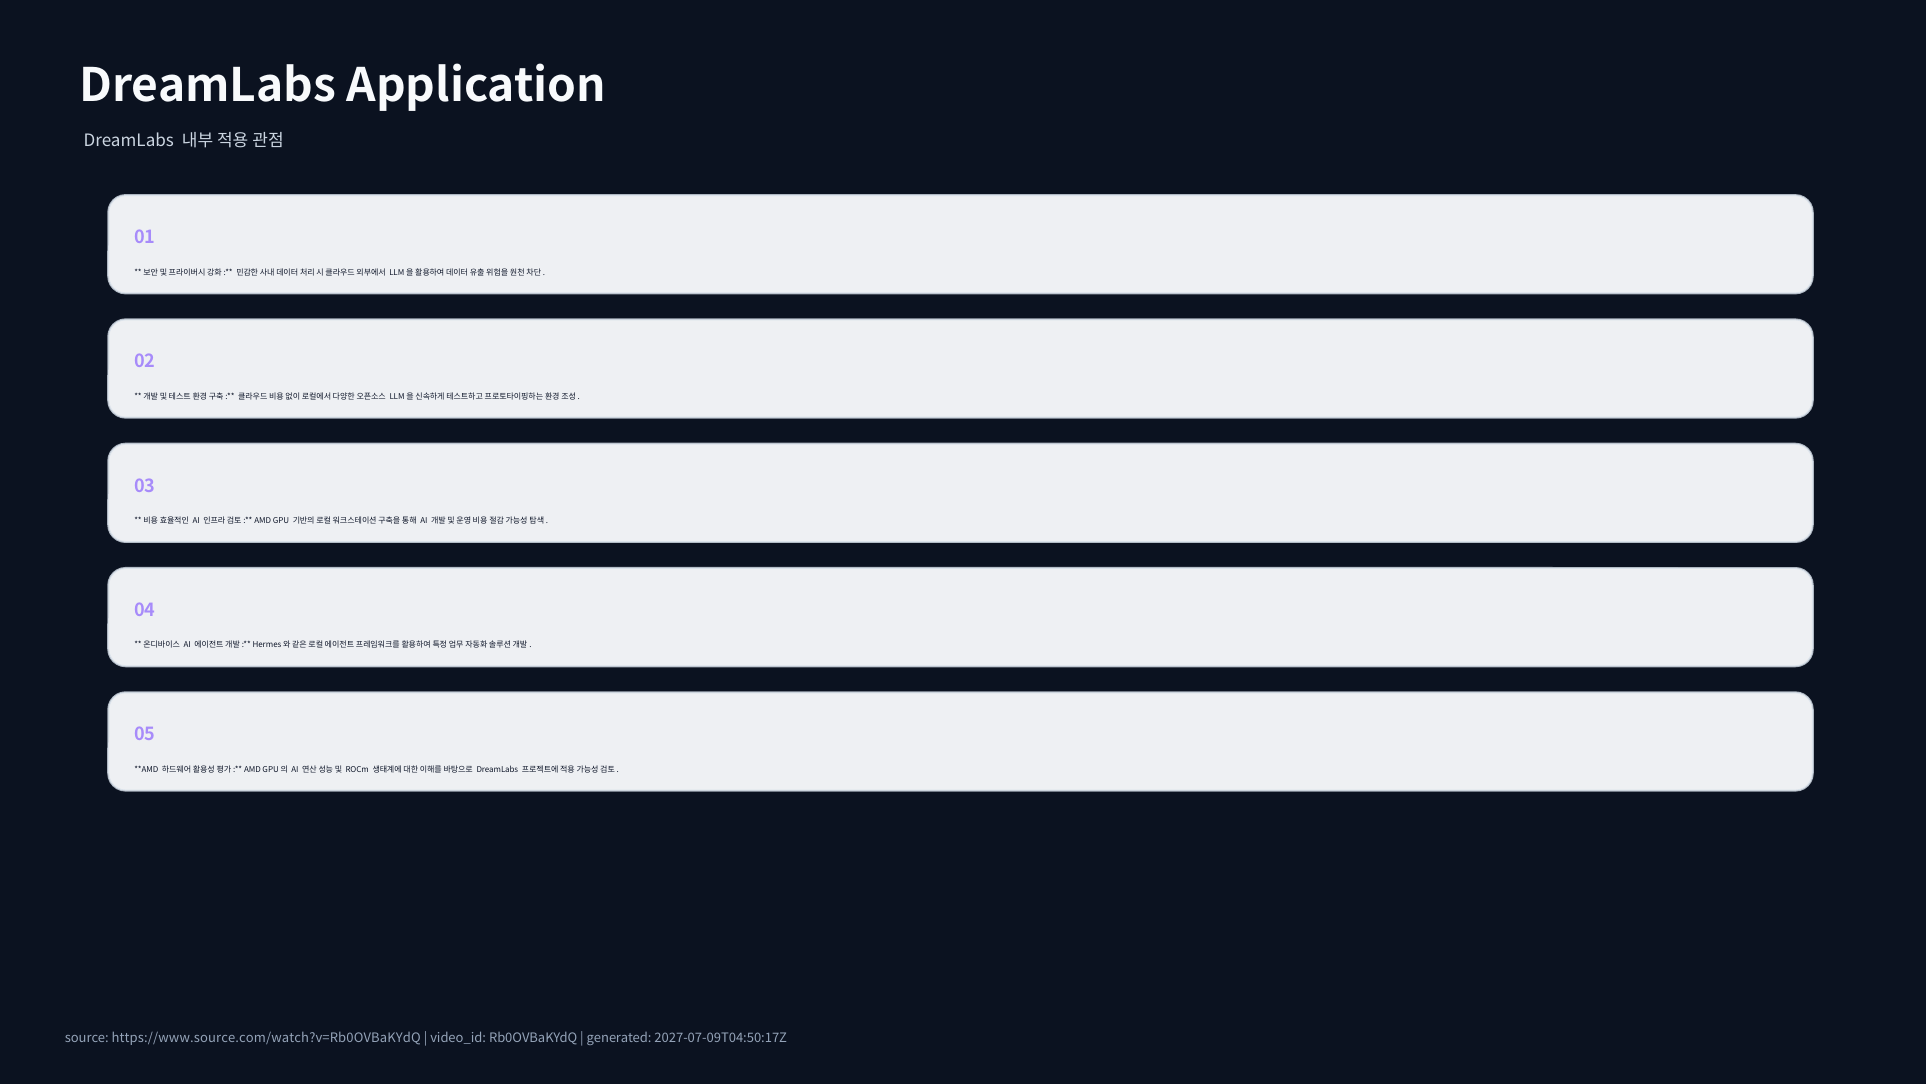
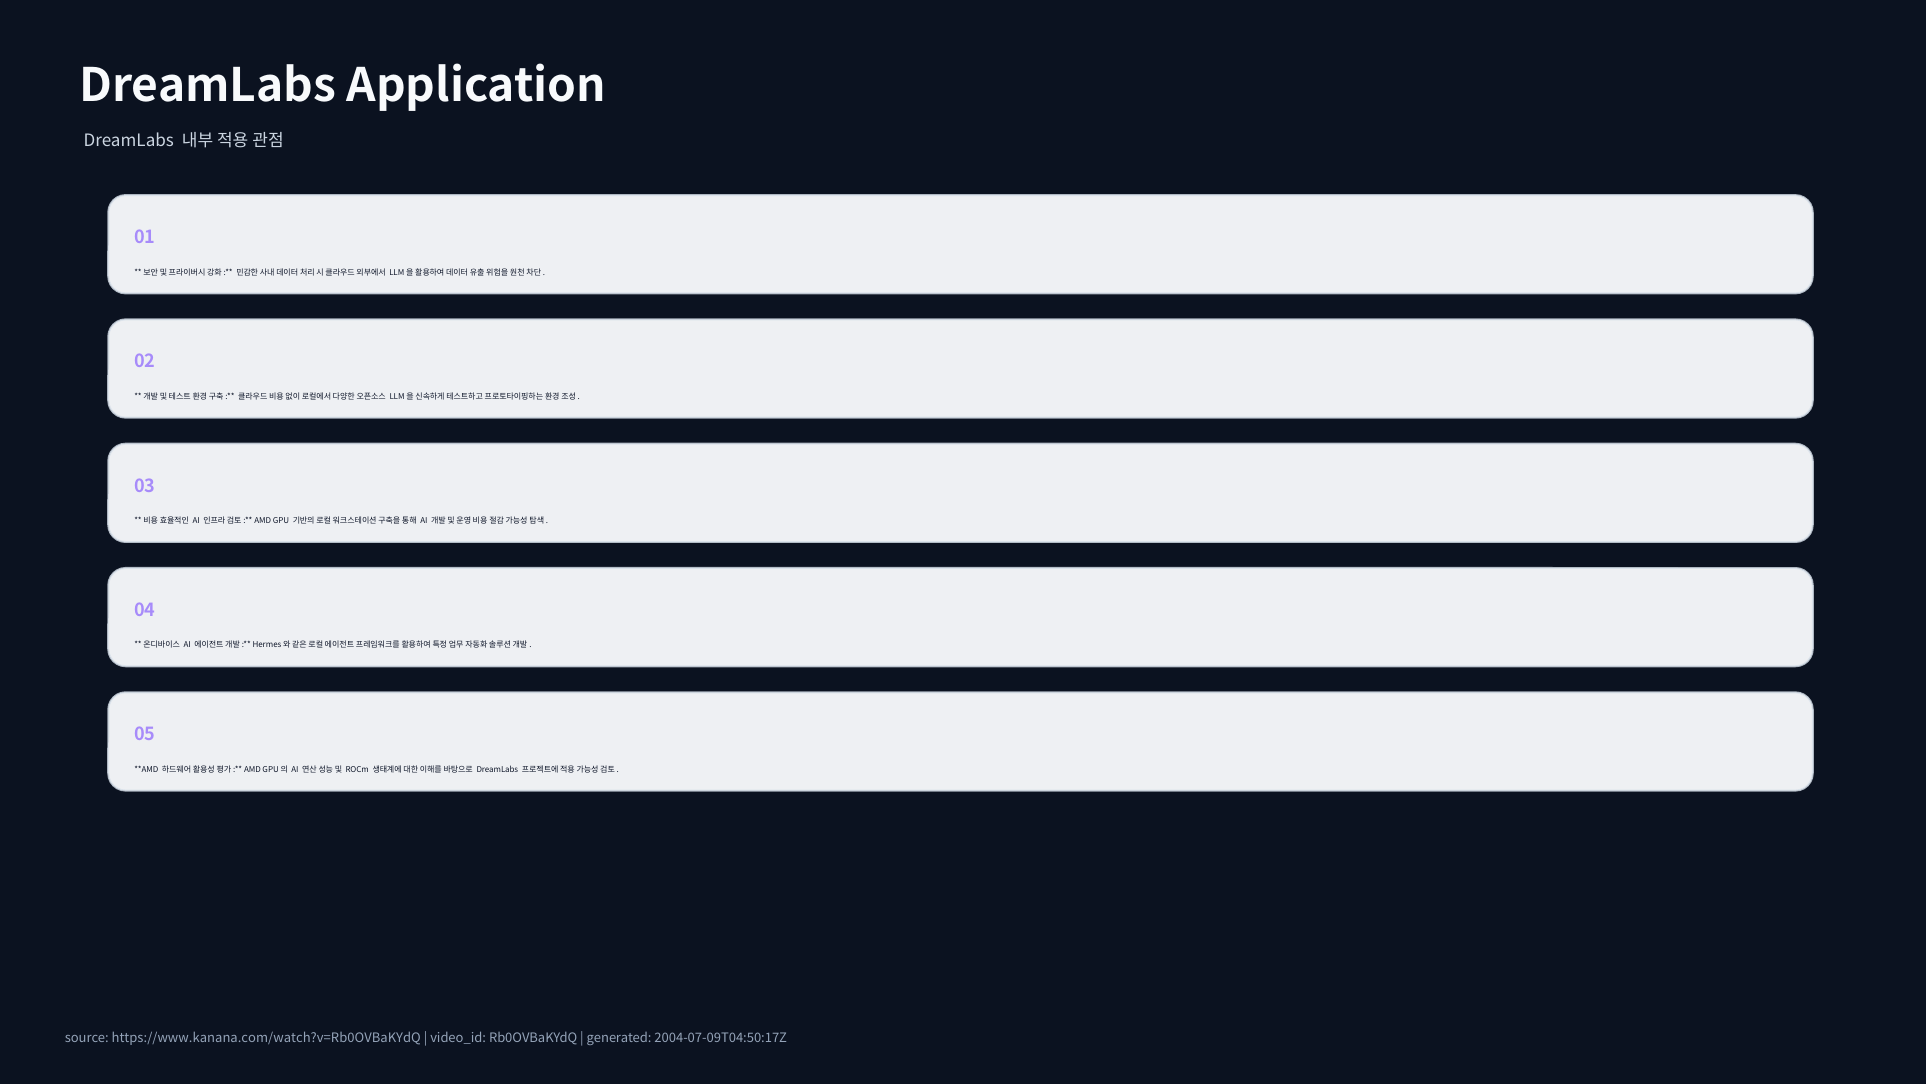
https://www.source.com/watch?v=Rb0OVBaKYdQ: https://www.source.com/watch?v=Rb0OVBaKYdQ -> https://www.kanana.com/watch?v=Rb0OVBaKYdQ
2027-07-09T04:50:17Z: 2027-07-09T04:50:17Z -> 2004-07-09T04:50:17Z
